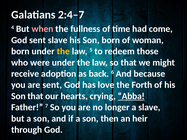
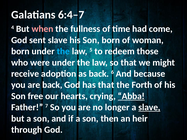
2:4–7: 2:4–7 -> 6:4–7
the at (63, 51) colour: yellow -> light blue
are sent: sent -> back
has love: love -> that
Son that: that -> free
slave at (149, 107) underline: none -> present
